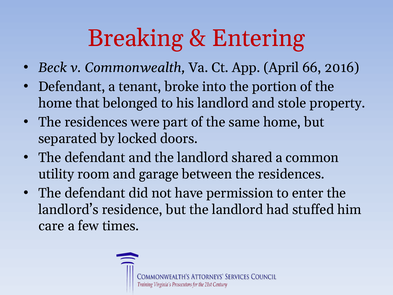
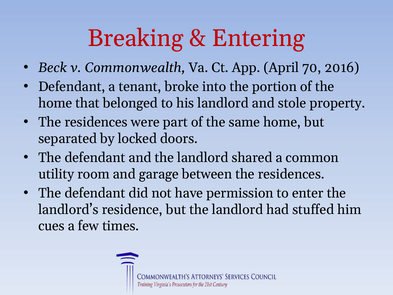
66: 66 -> 70
care: care -> cues
